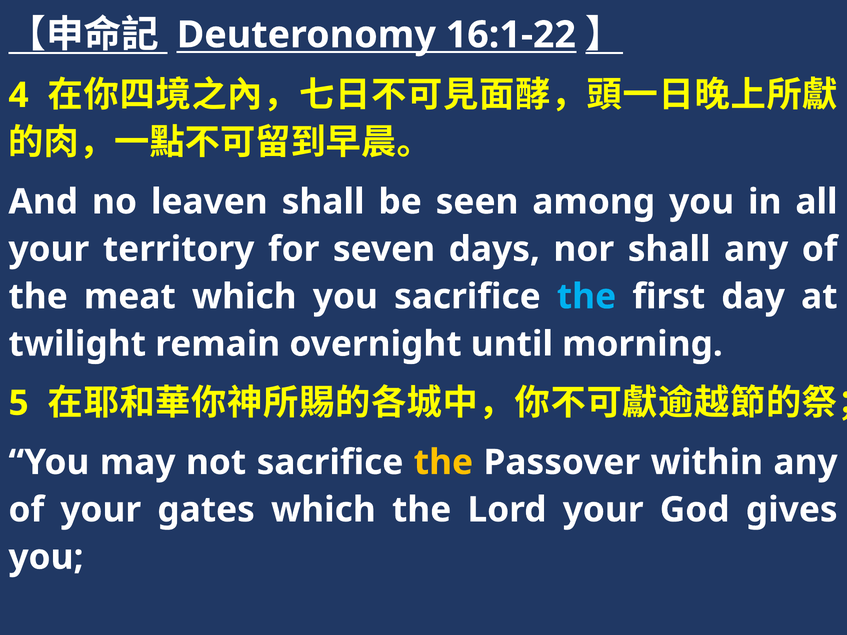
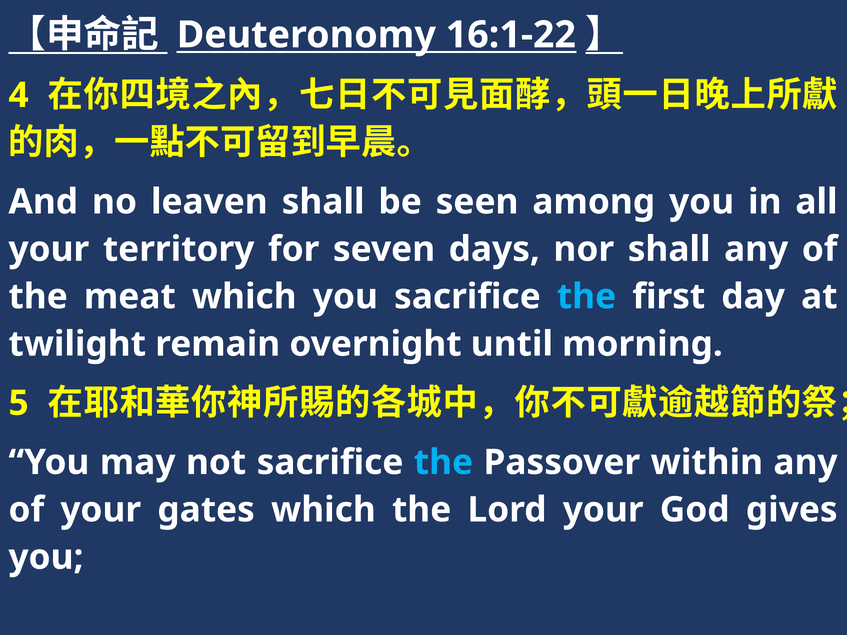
the at (443, 463) colour: yellow -> light blue
